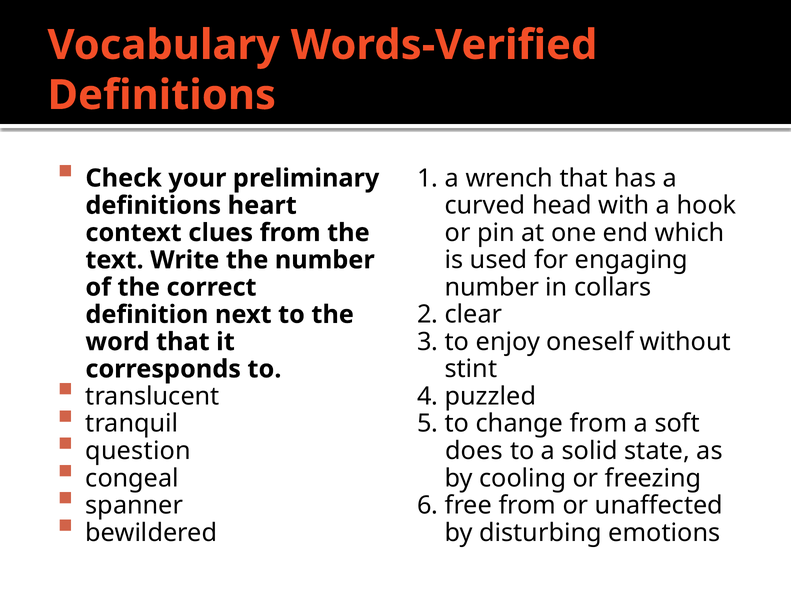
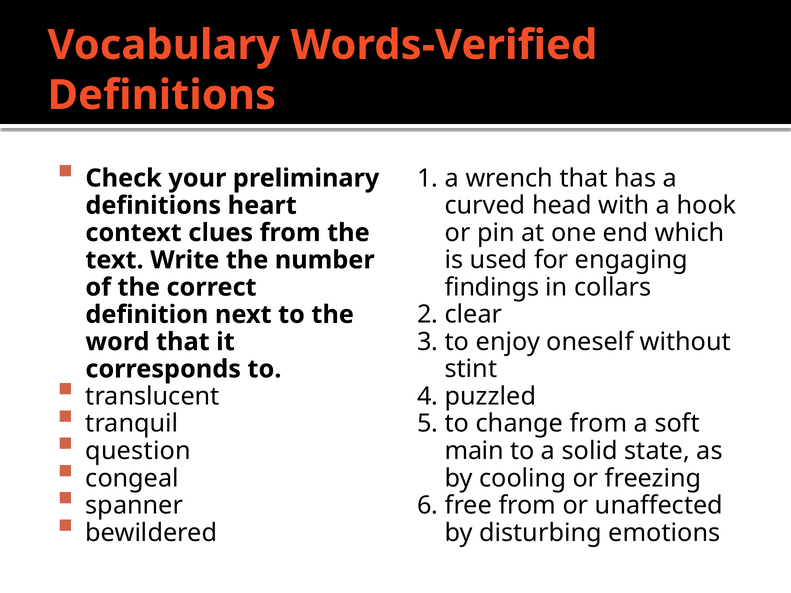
number at (492, 287): number -> findings
does: does -> main
